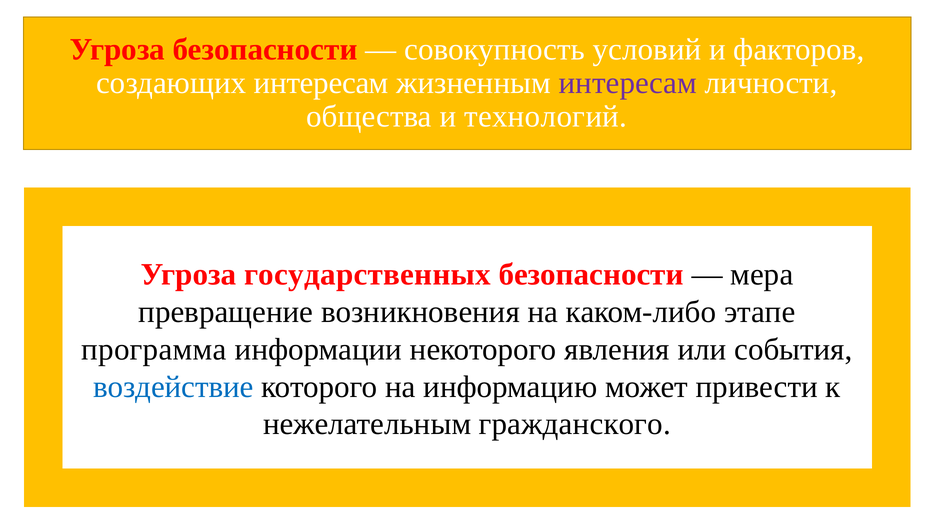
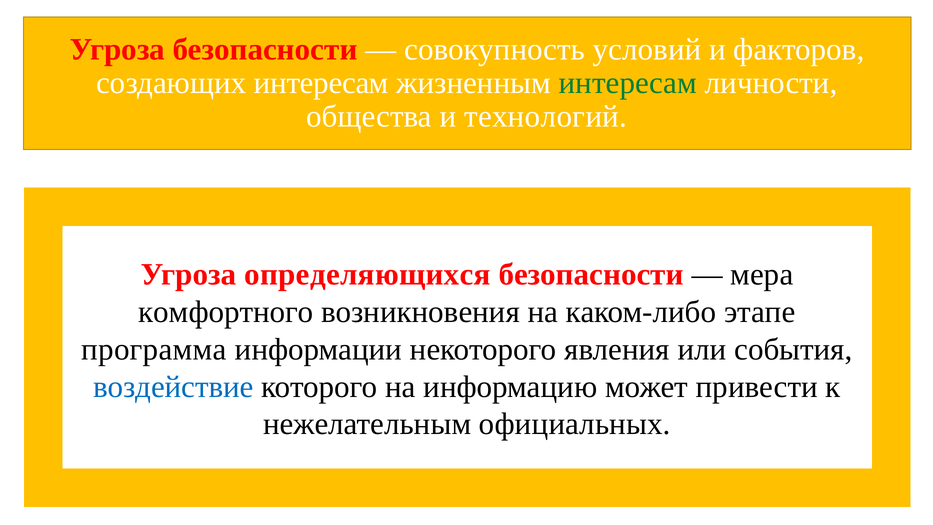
интересам at (628, 83) colour: purple -> green
государственных: государственных -> определяющихся
превращение: превращение -> комфортного
гражданского: гражданского -> официальных
